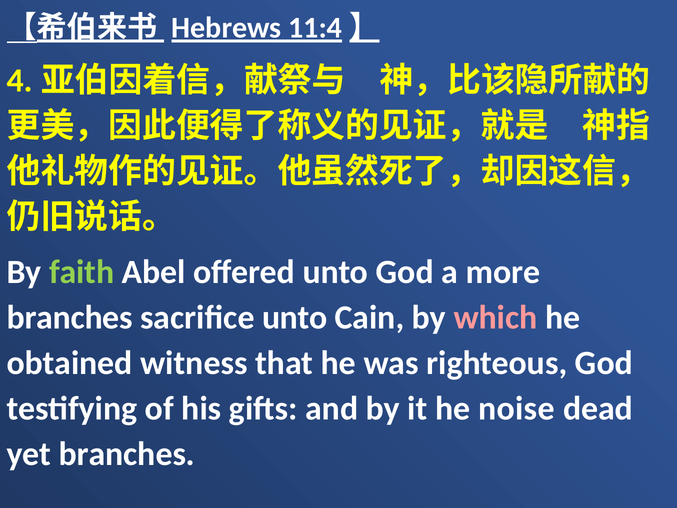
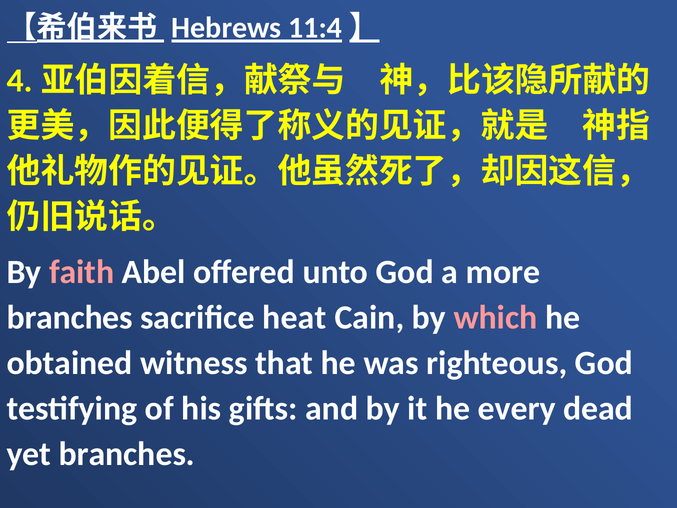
faith colour: light green -> pink
sacrifice unto: unto -> heat
noise: noise -> every
